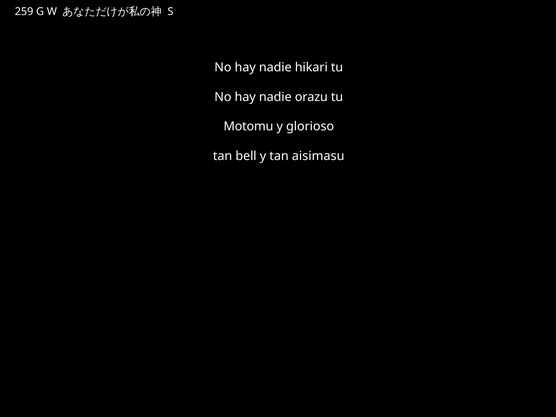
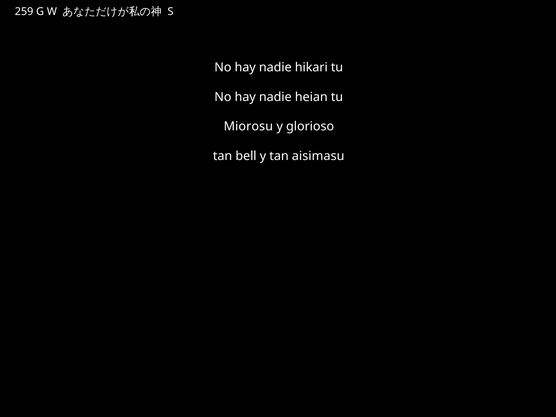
orazu: orazu -> heian
Motomu: Motomu -> Miorosu
